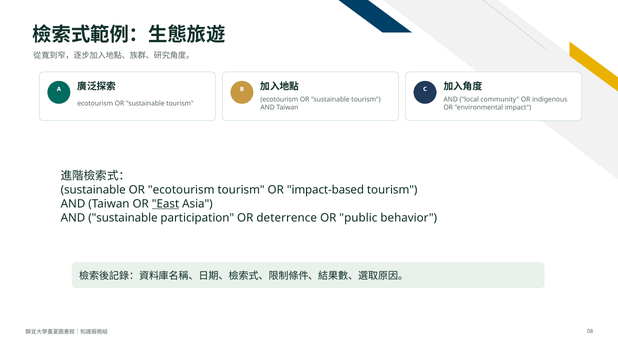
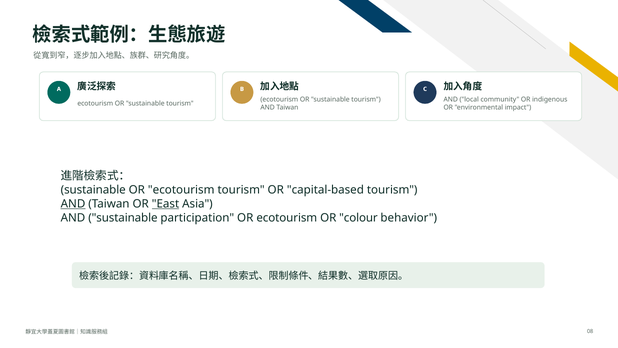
impact-based: impact-based -> capital-based
AND at (73, 204) underline: none -> present
participation OR deterrence: deterrence -> ecotourism
public: public -> colour
